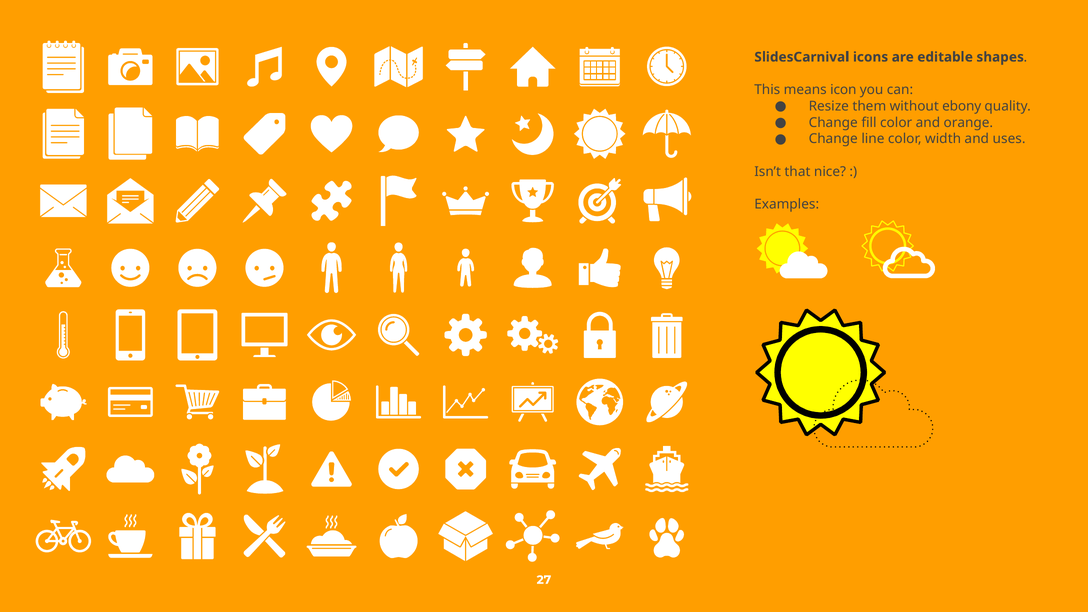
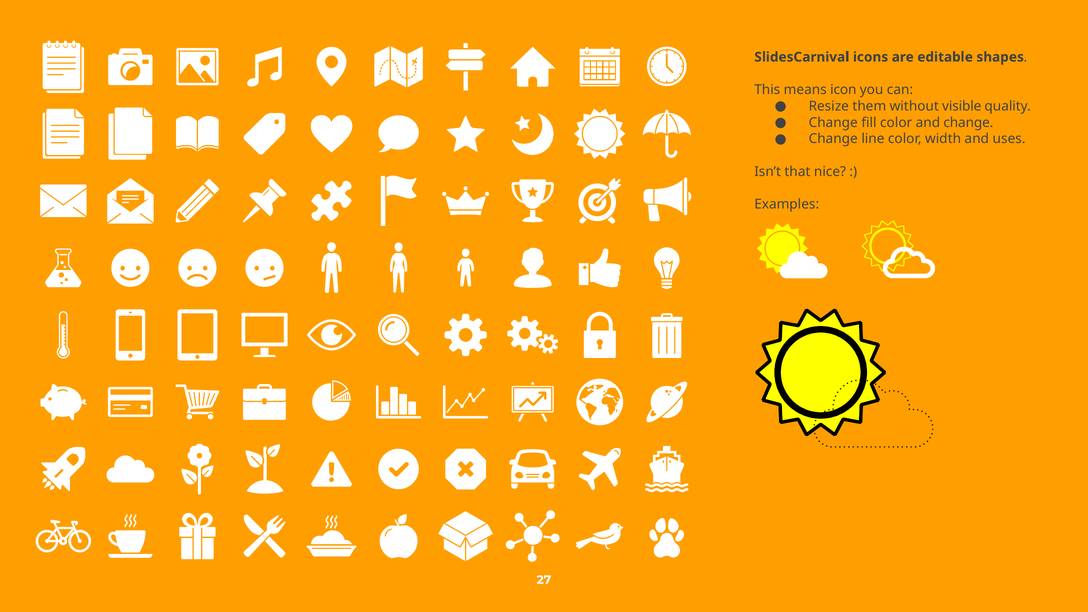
ebony: ebony -> visible
and orange: orange -> change
